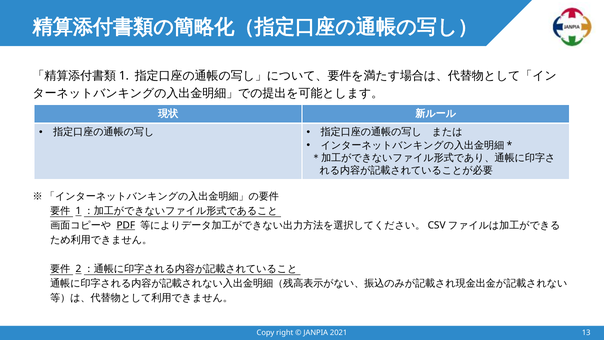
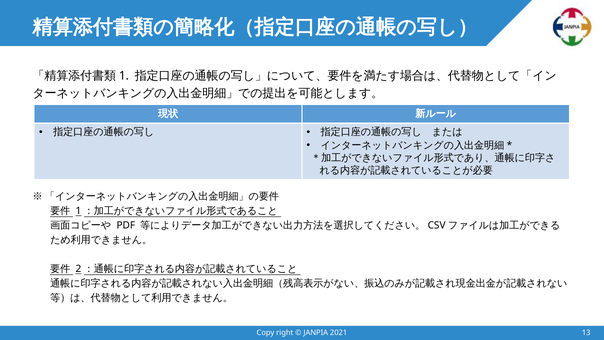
PDF underline: present -> none
